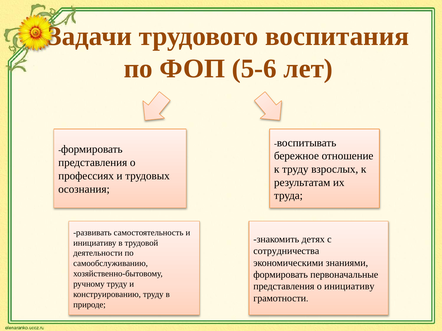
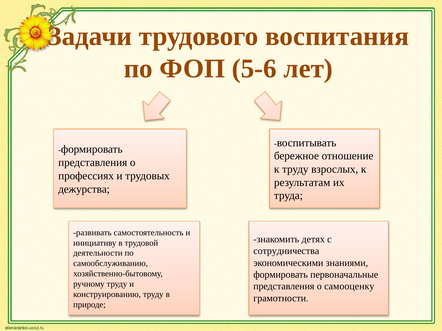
осознания: осознания -> дежурства
о инициативу: инициативу -> самооценку
